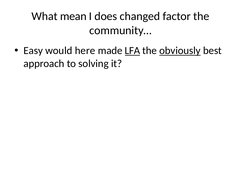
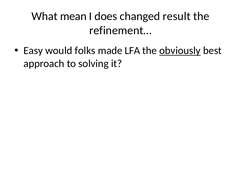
factor: factor -> result
community…: community… -> refinement…
here: here -> folks
LFA underline: present -> none
